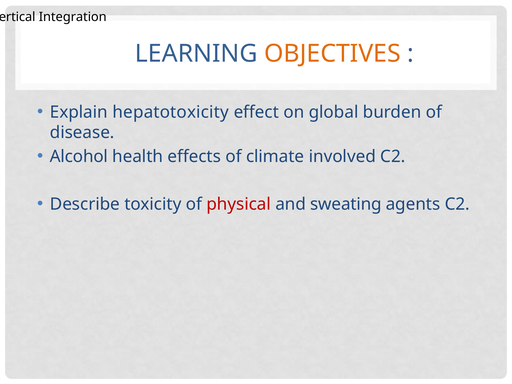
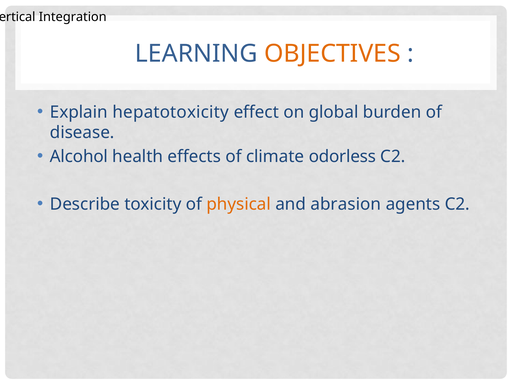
involved: involved -> odorless
physical colour: red -> orange
sweating: sweating -> abrasion
